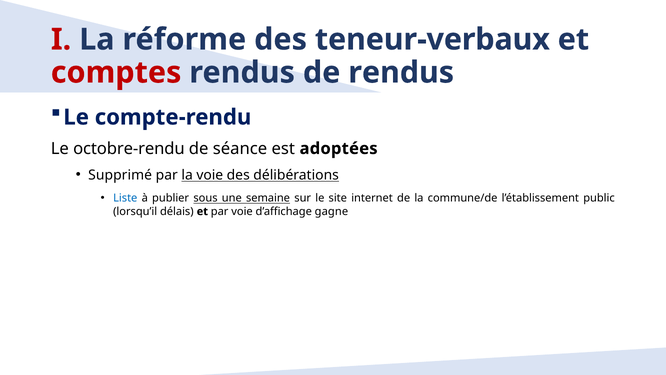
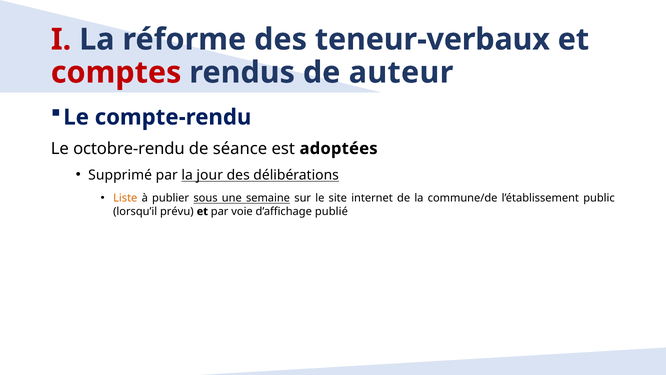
de rendus: rendus -> auteur
la voie: voie -> jour
Liste colour: blue -> orange
délais: délais -> prévu
gagne: gagne -> publié
